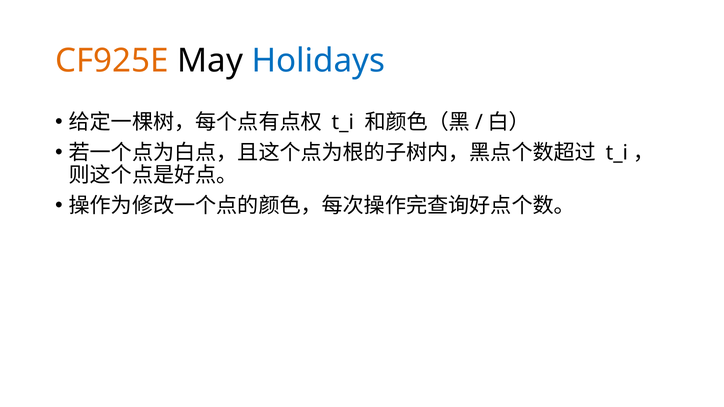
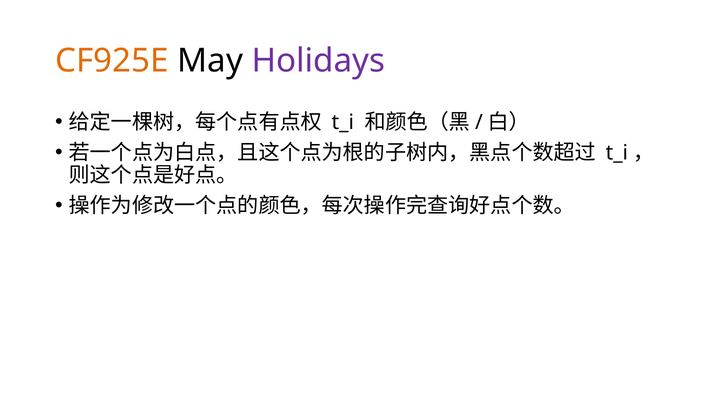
Holidays colour: blue -> purple
